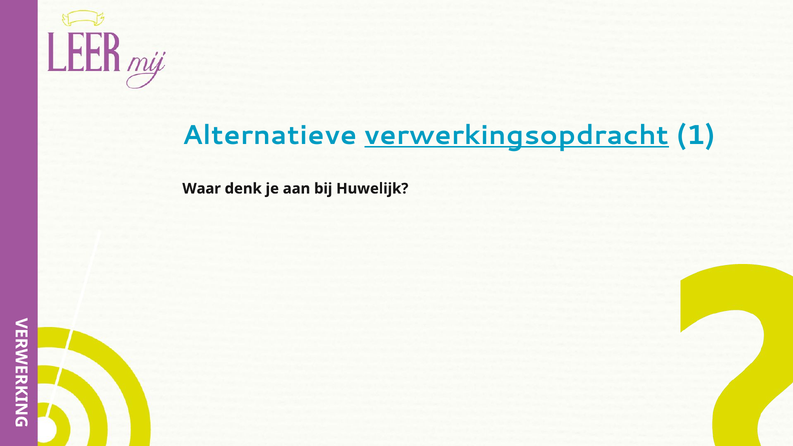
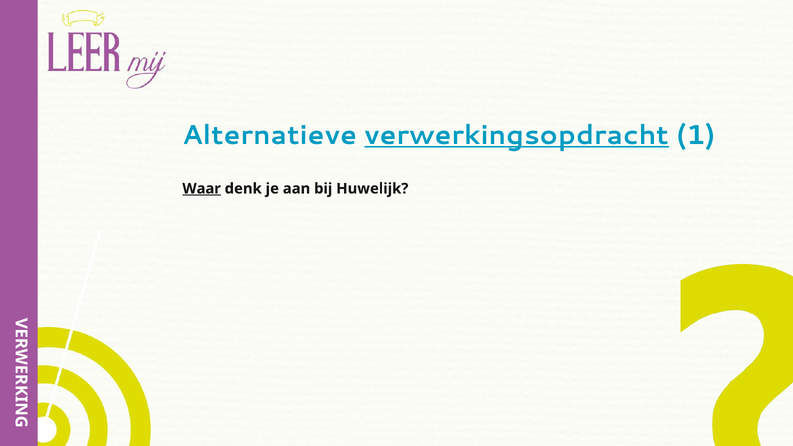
Waar underline: none -> present
